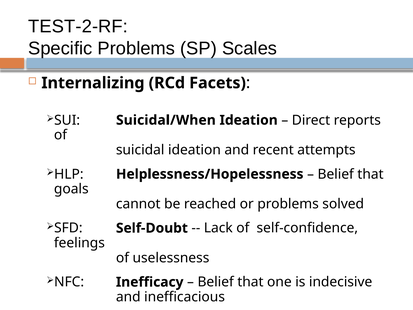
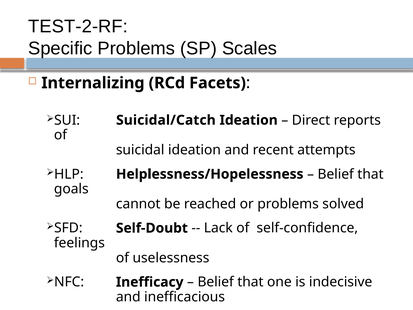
Suicidal/When: Suicidal/When -> Suicidal/Catch
